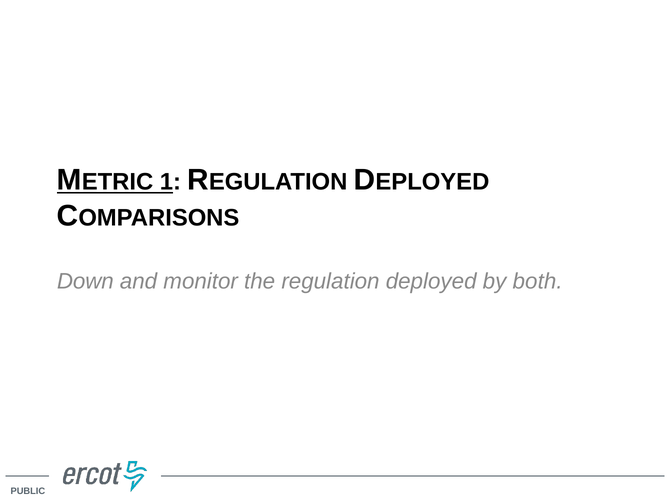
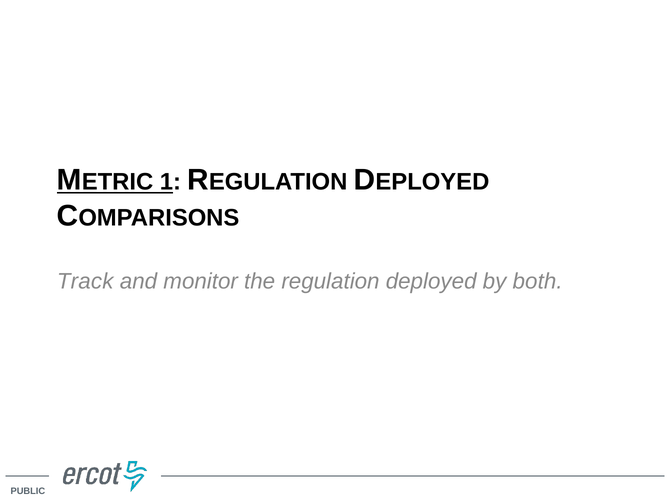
Down: Down -> Track
